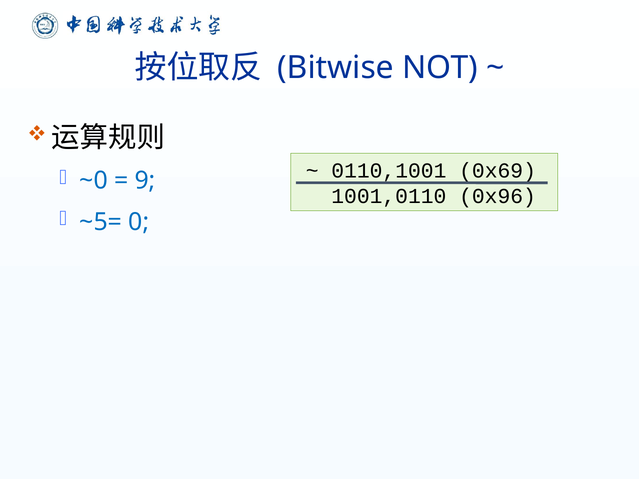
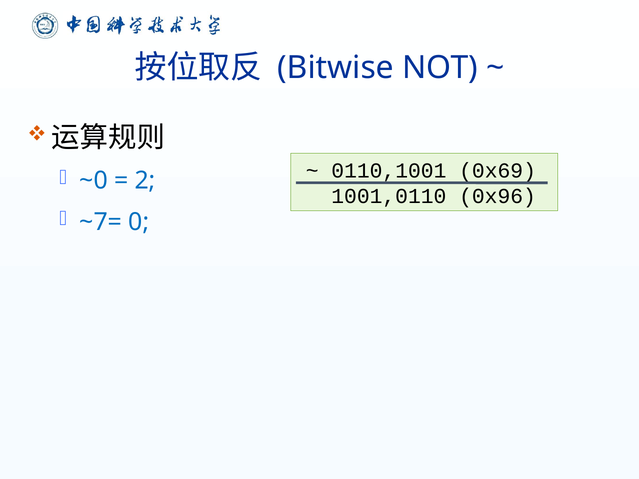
9: 9 -> 2
~5=: ~5= -> ~7=
